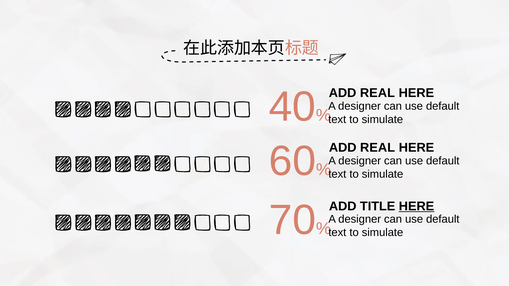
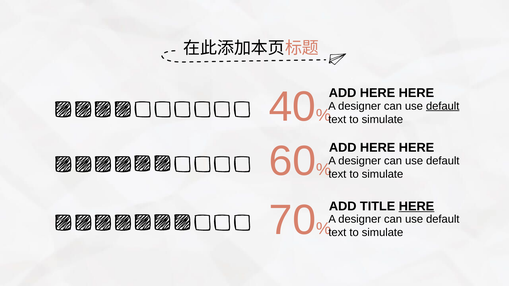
REAL at (377, 93): REAL -> HERE
default at (443, 106) underline: none -> present
REAL at (378, 148): REAL -> HERE
